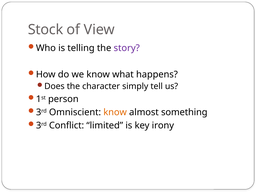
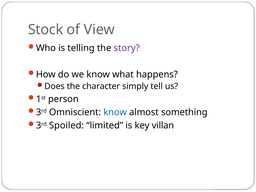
know at (115, 112) colour: orange -> blue
Conflict: Conflict -> Spoiled
irony: irony -> villan
